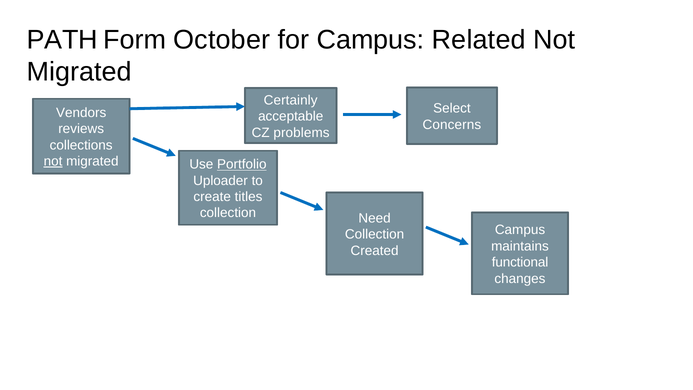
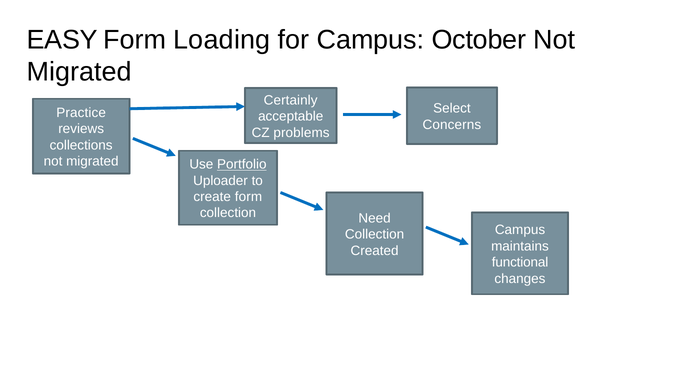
PATH: PATH -> EASY
October: October -> Loading
Related: Related -> October
Vendors: Vendors -> Practice
not at (53, 161) underline: present -> none
create titles: titles -> form
